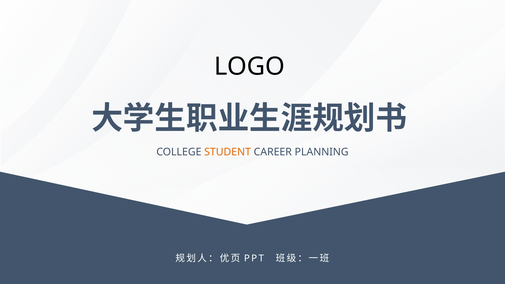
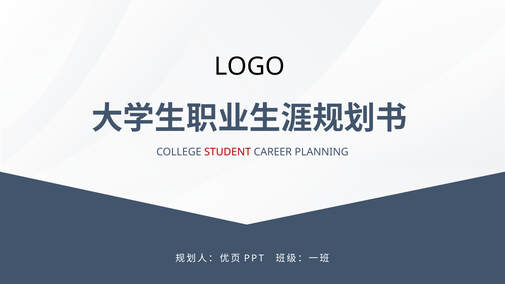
STUDENT colour: orange -> red
